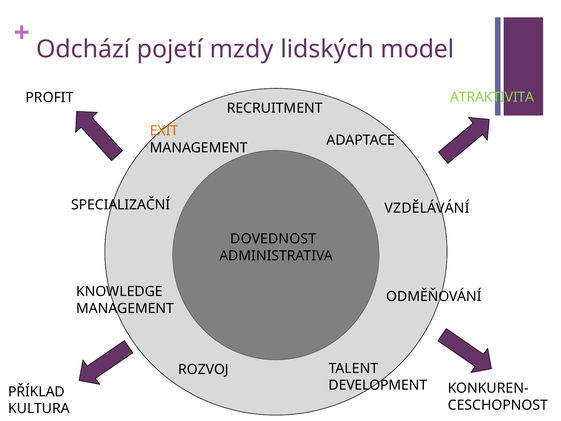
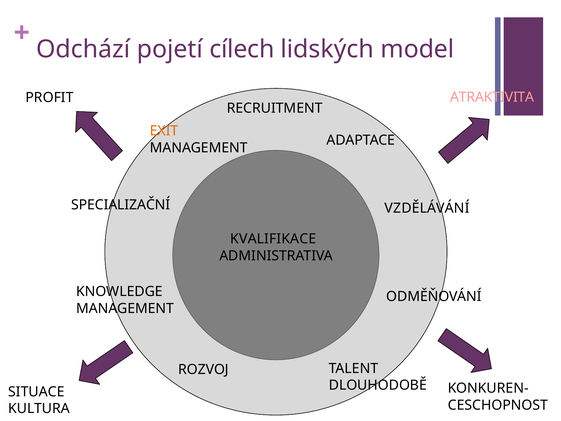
mzdy: mzdy -> cílech
ATRAKTIVITA colour: light green -> pink
DOVEDNOST: DOVEDNOST -> KVALIFIKACE
DEVELOPMENT: DEVELOPMENT -> DLOUHODOBĚ
PŘÍKLAD: PŘÍKLAD -> SITUACE
